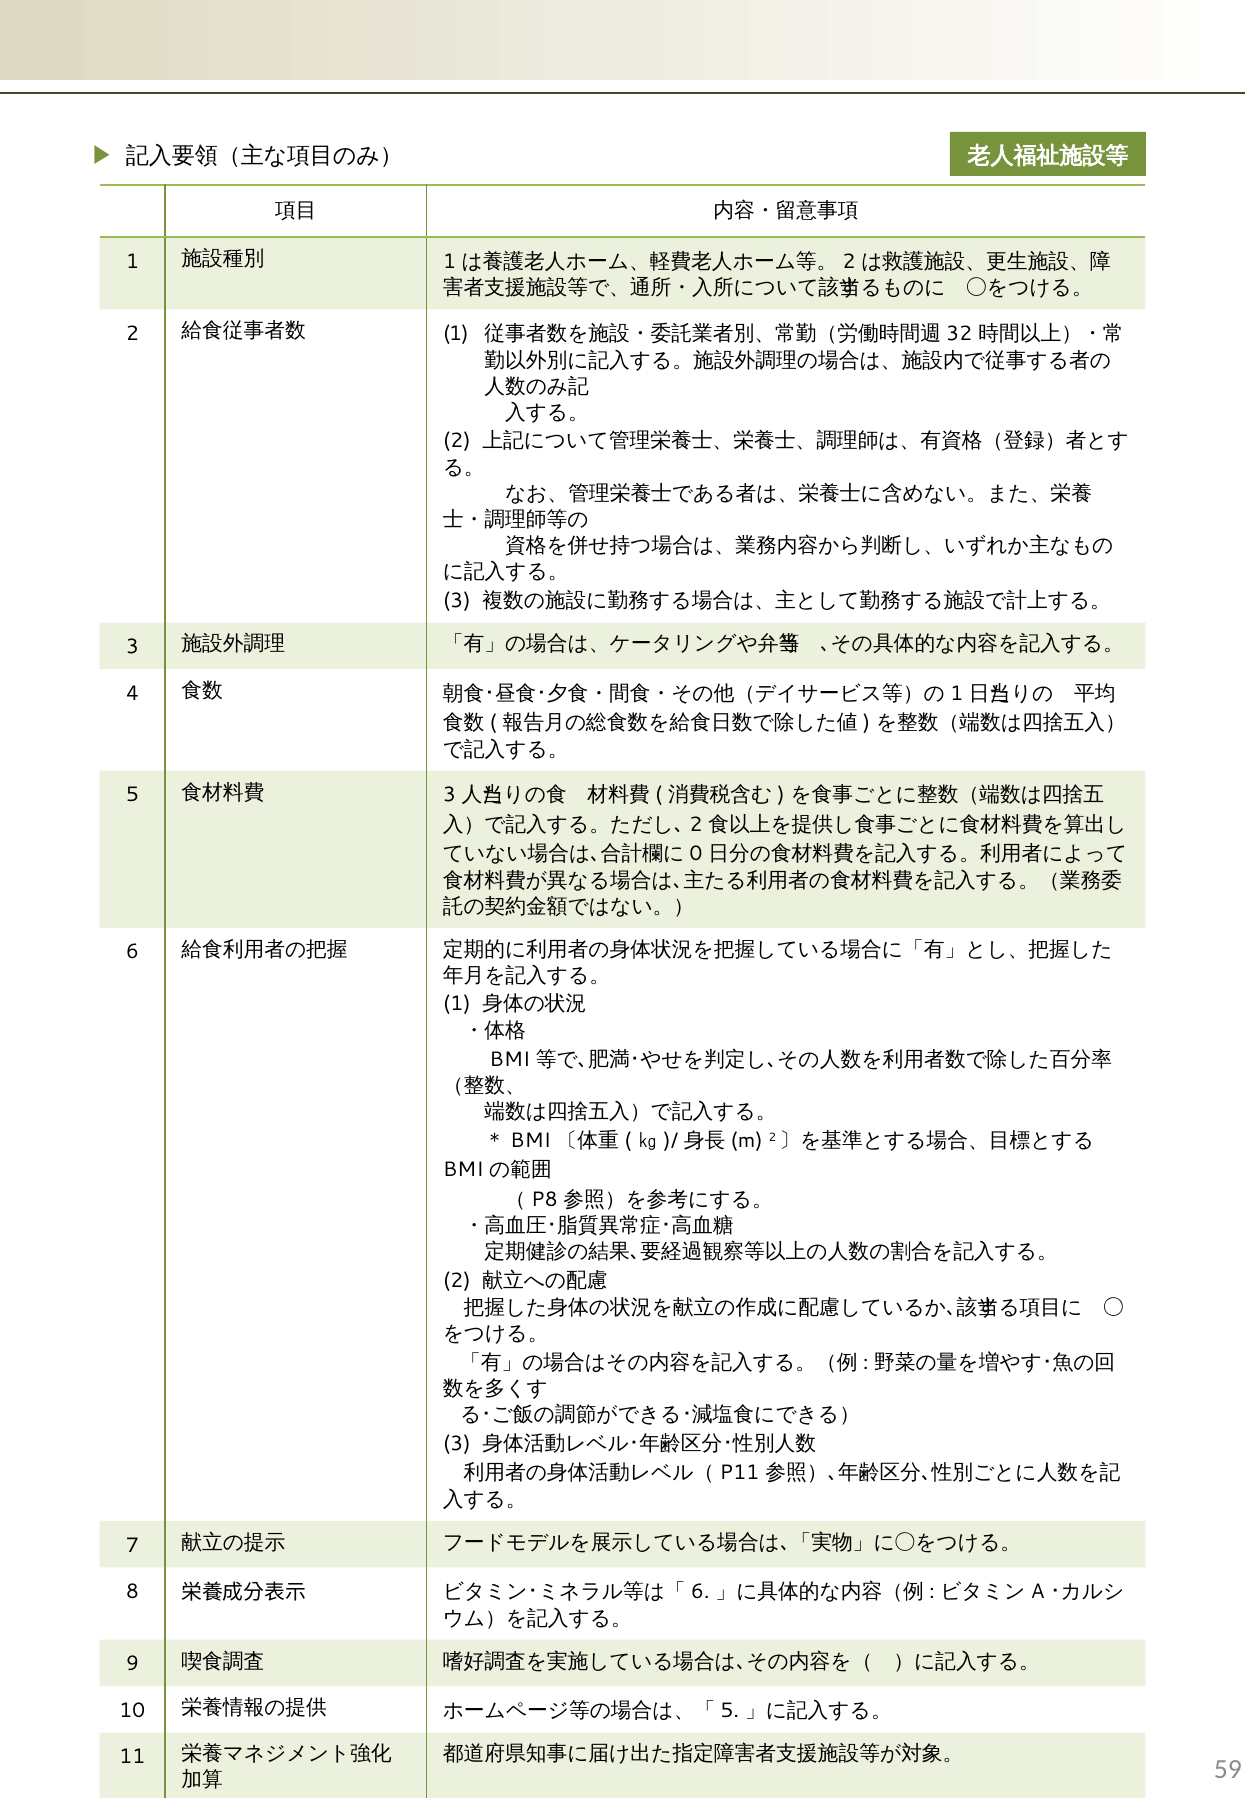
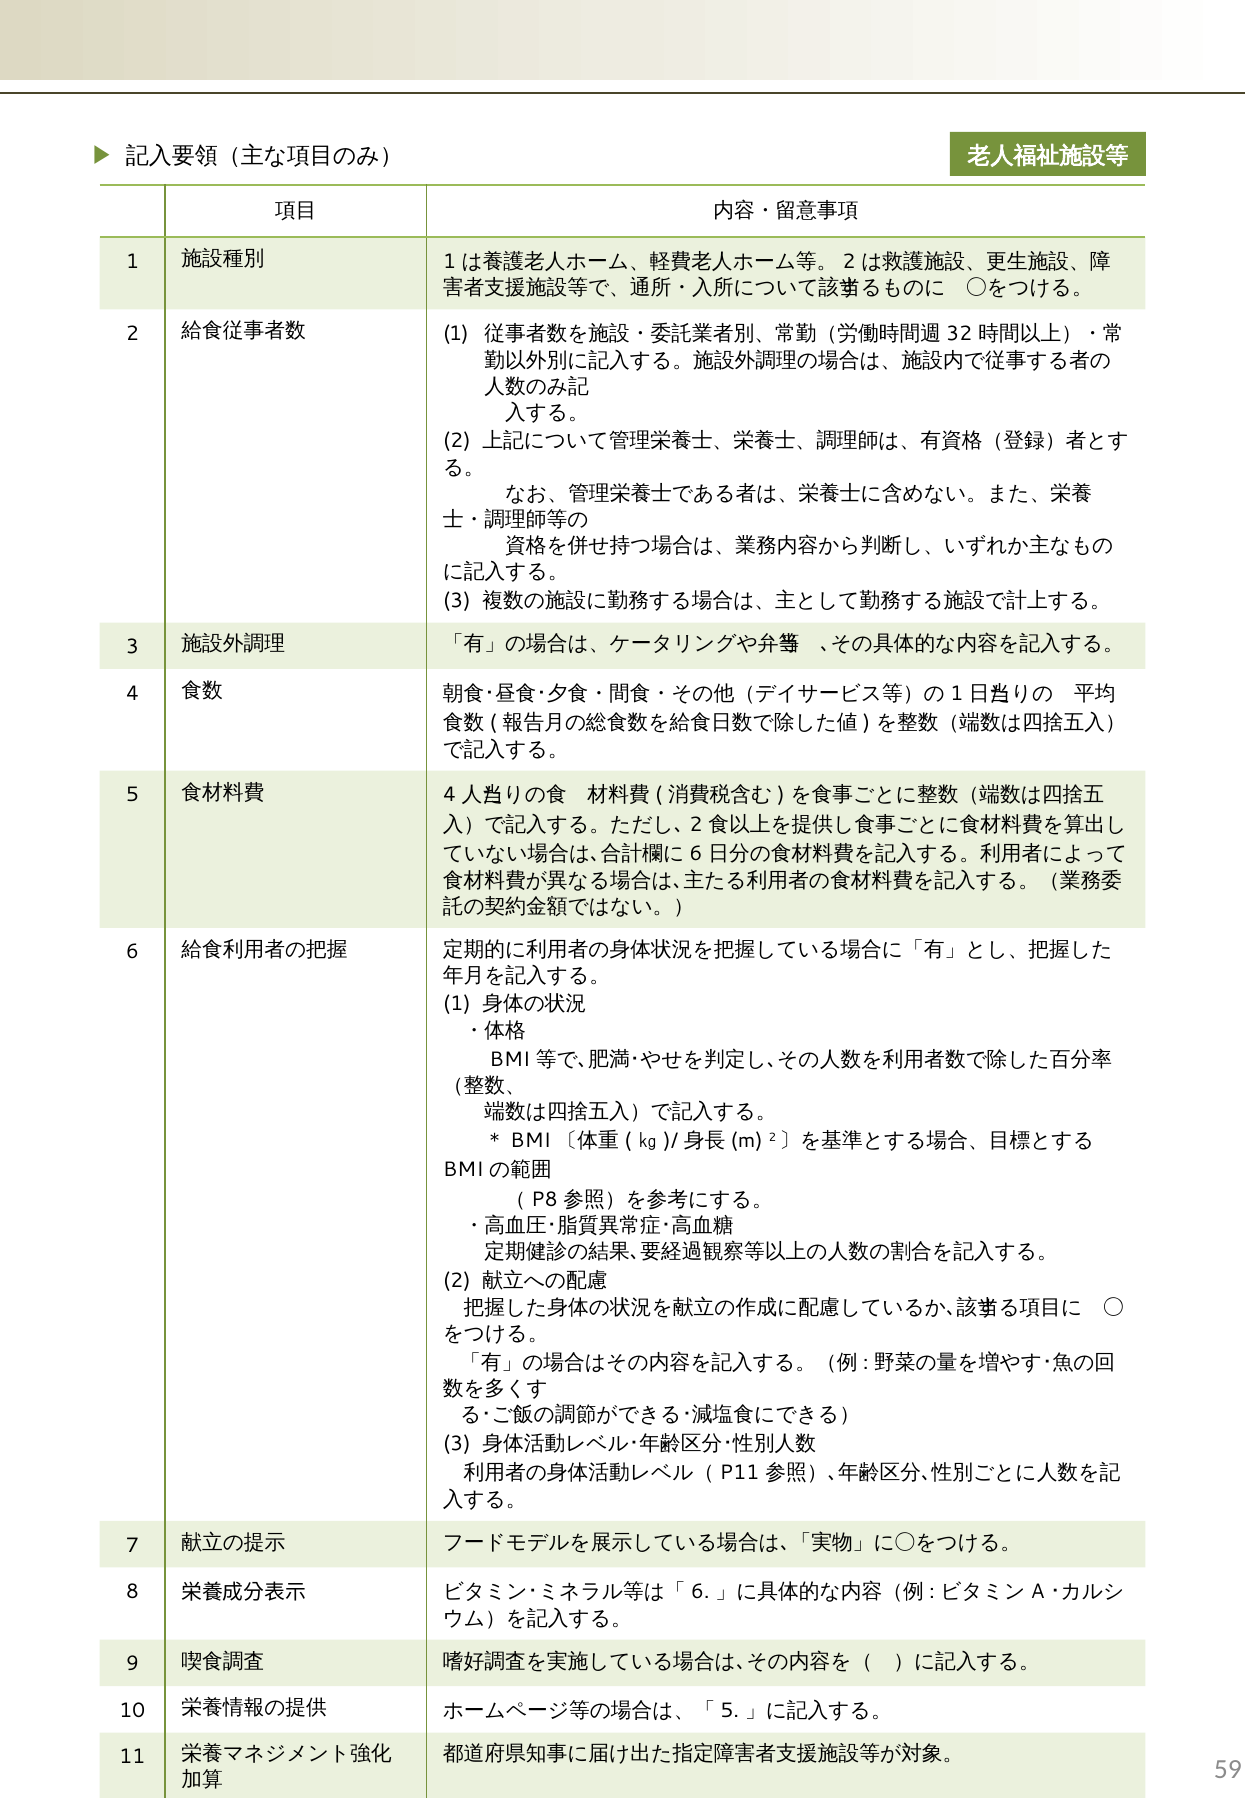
3 at (449, 795): 3 -> 4
0 at (696, 854): 0 -> 6
